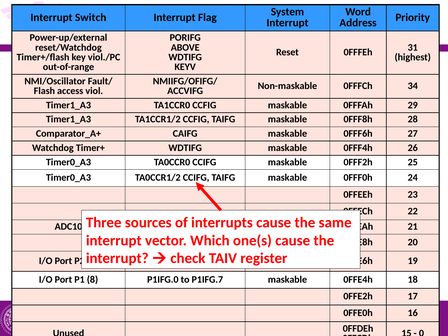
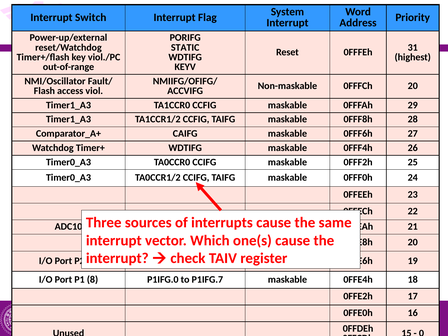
ABOVE: ABOVE -> STATIC
0FFFCh 34: 34 -> 20
